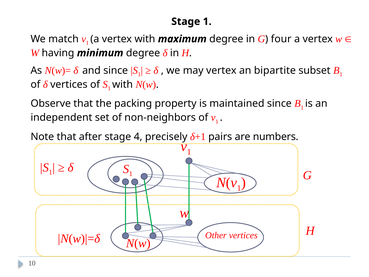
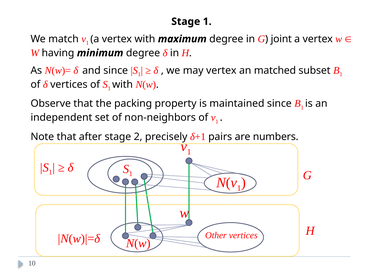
four: four -> joint
bipartite: bipartite -> matched
4: 4 -> 2
